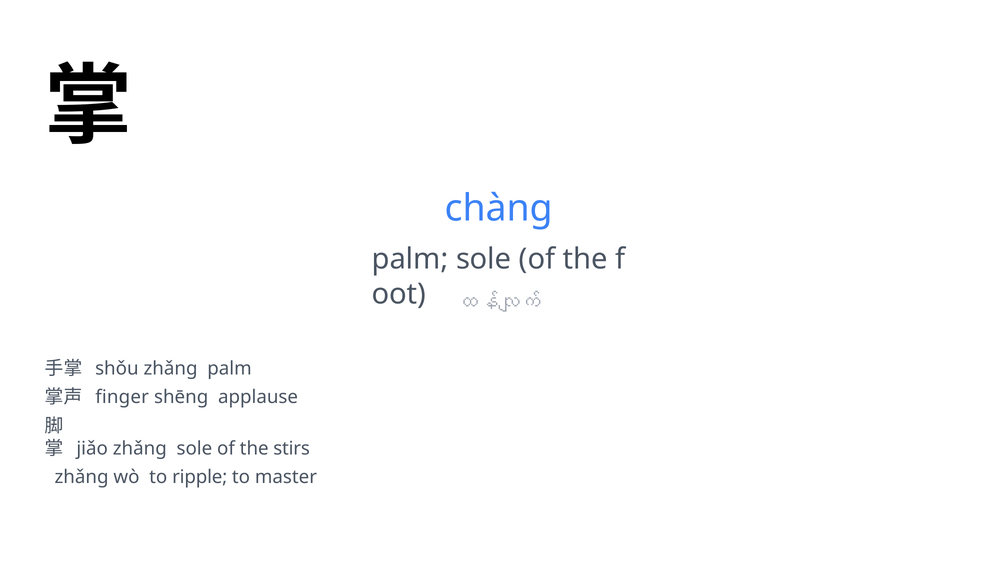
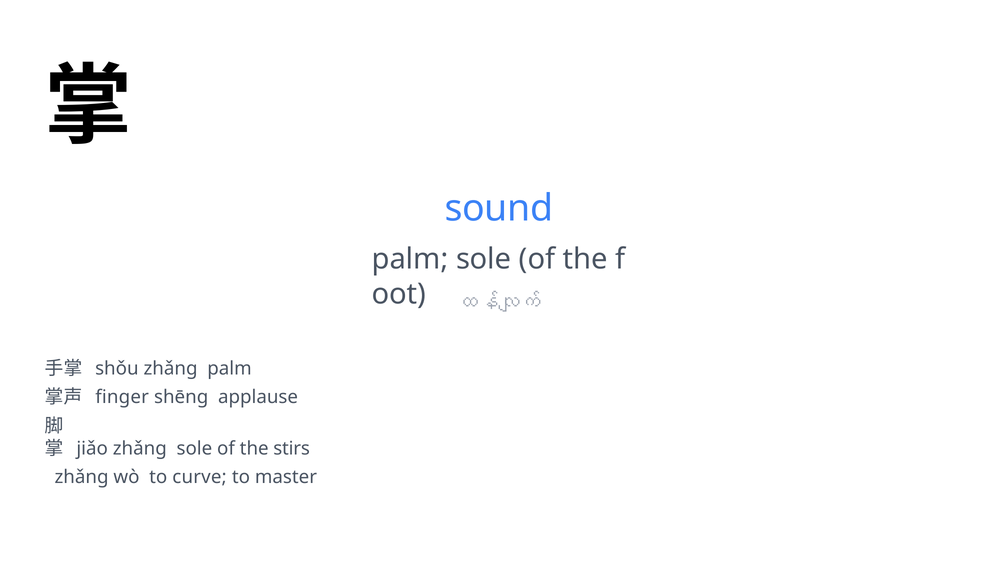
chàng: chàng -> sound
ripple: ripple -> curve
